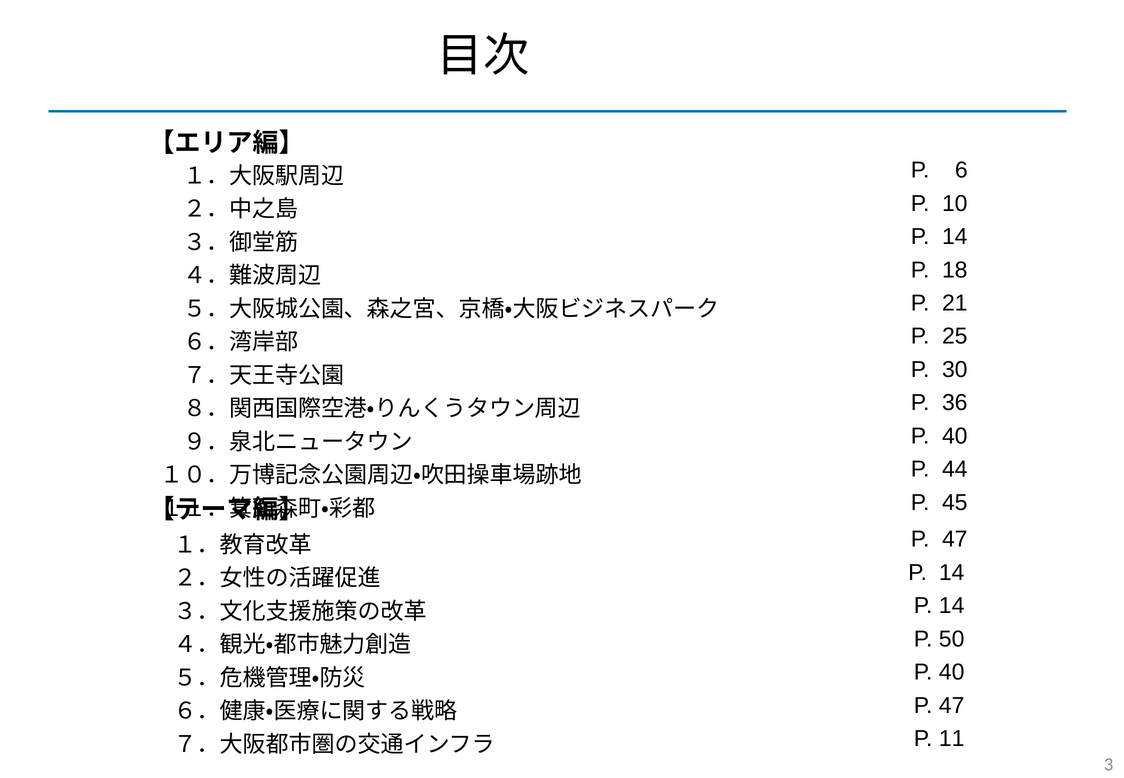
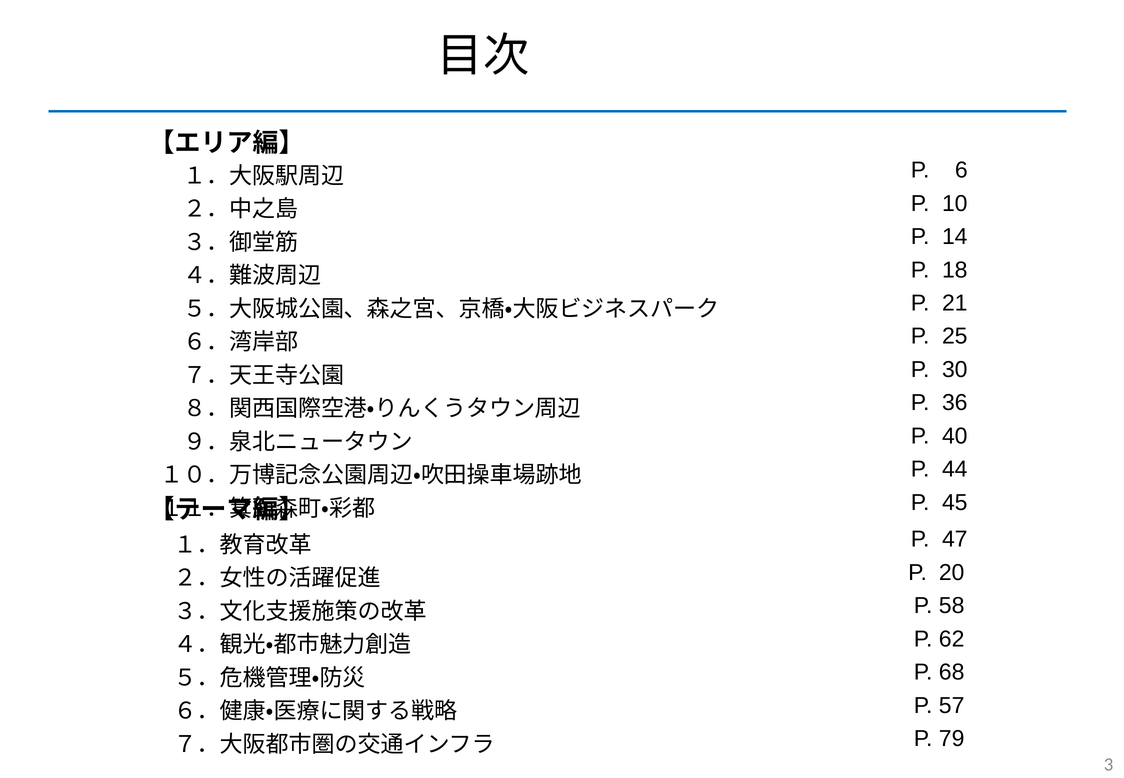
14 at (952, 573): 14 -> 20
14 at (952, 606): 14 -> 58
50: 50 -> 62
40: 40 -> 68
47: 47 -> 57
11: 11 -> 79
